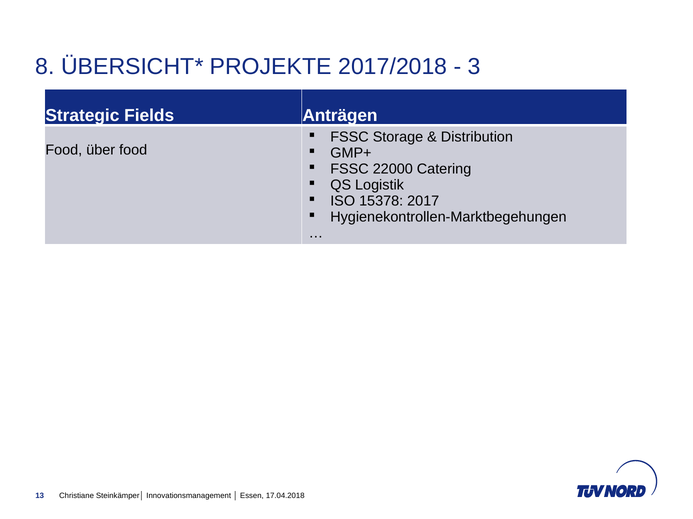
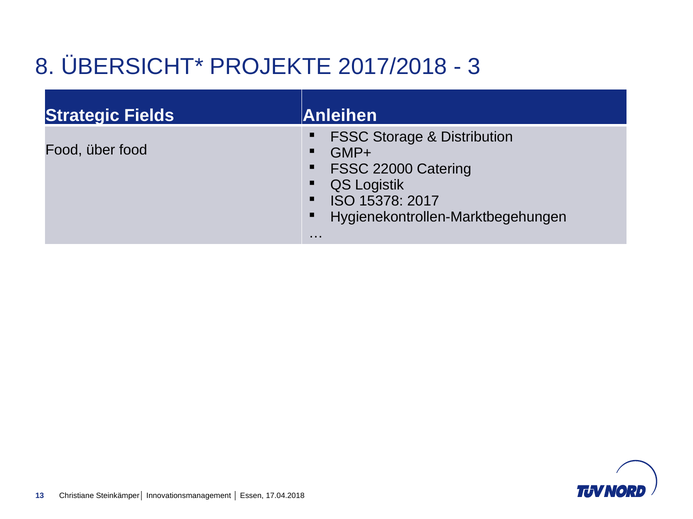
Anträgen: Anträgen -> Anleihen
